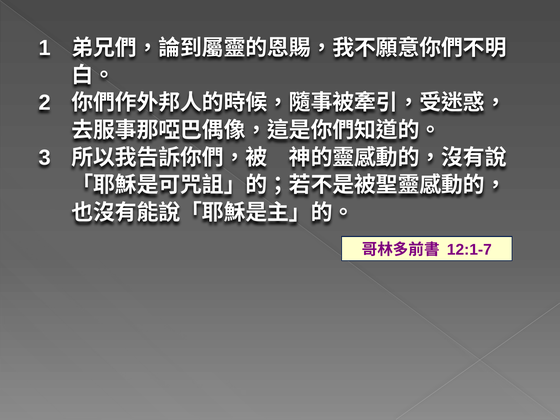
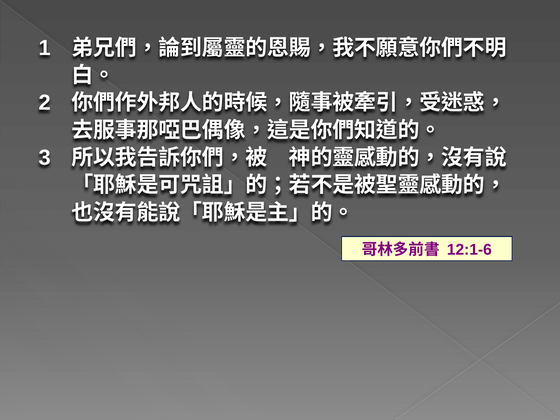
12:1-7: 12:1-7 -> 12:1-6
